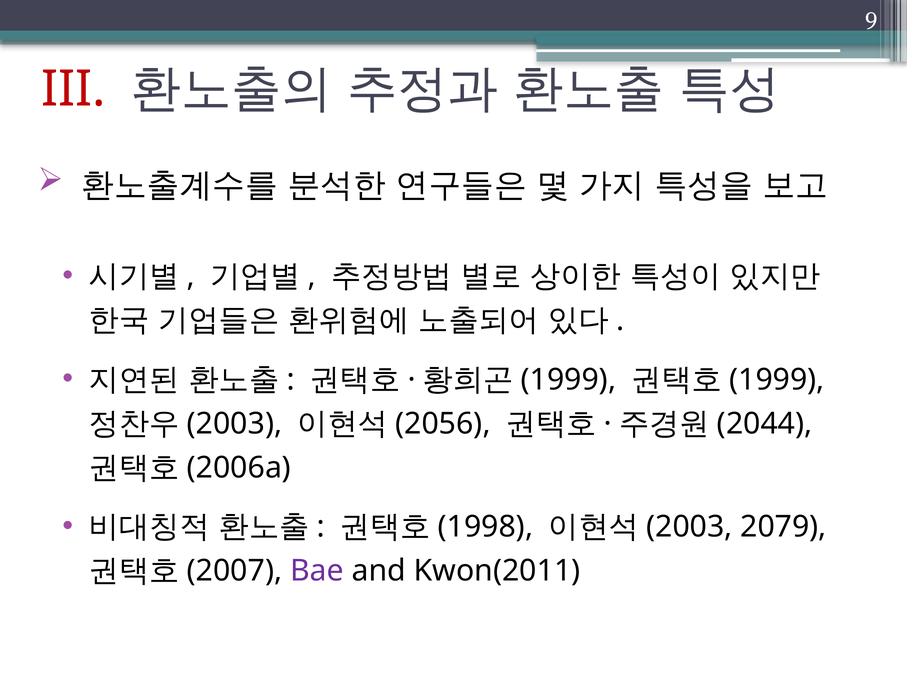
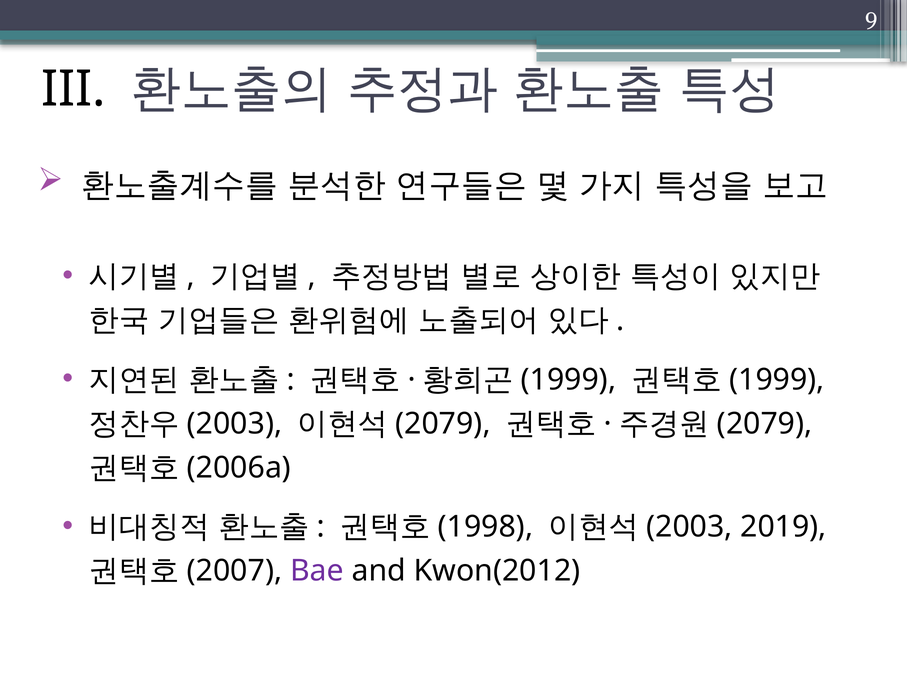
III colour: red -> black
2056 at (443, 424): 2056 -> 2079
2044 at (765, 424): 2044 -> 2079
2079: 2079 -> 2019
Kwon(2011: Kwon(2011 -> Kwon(2012
